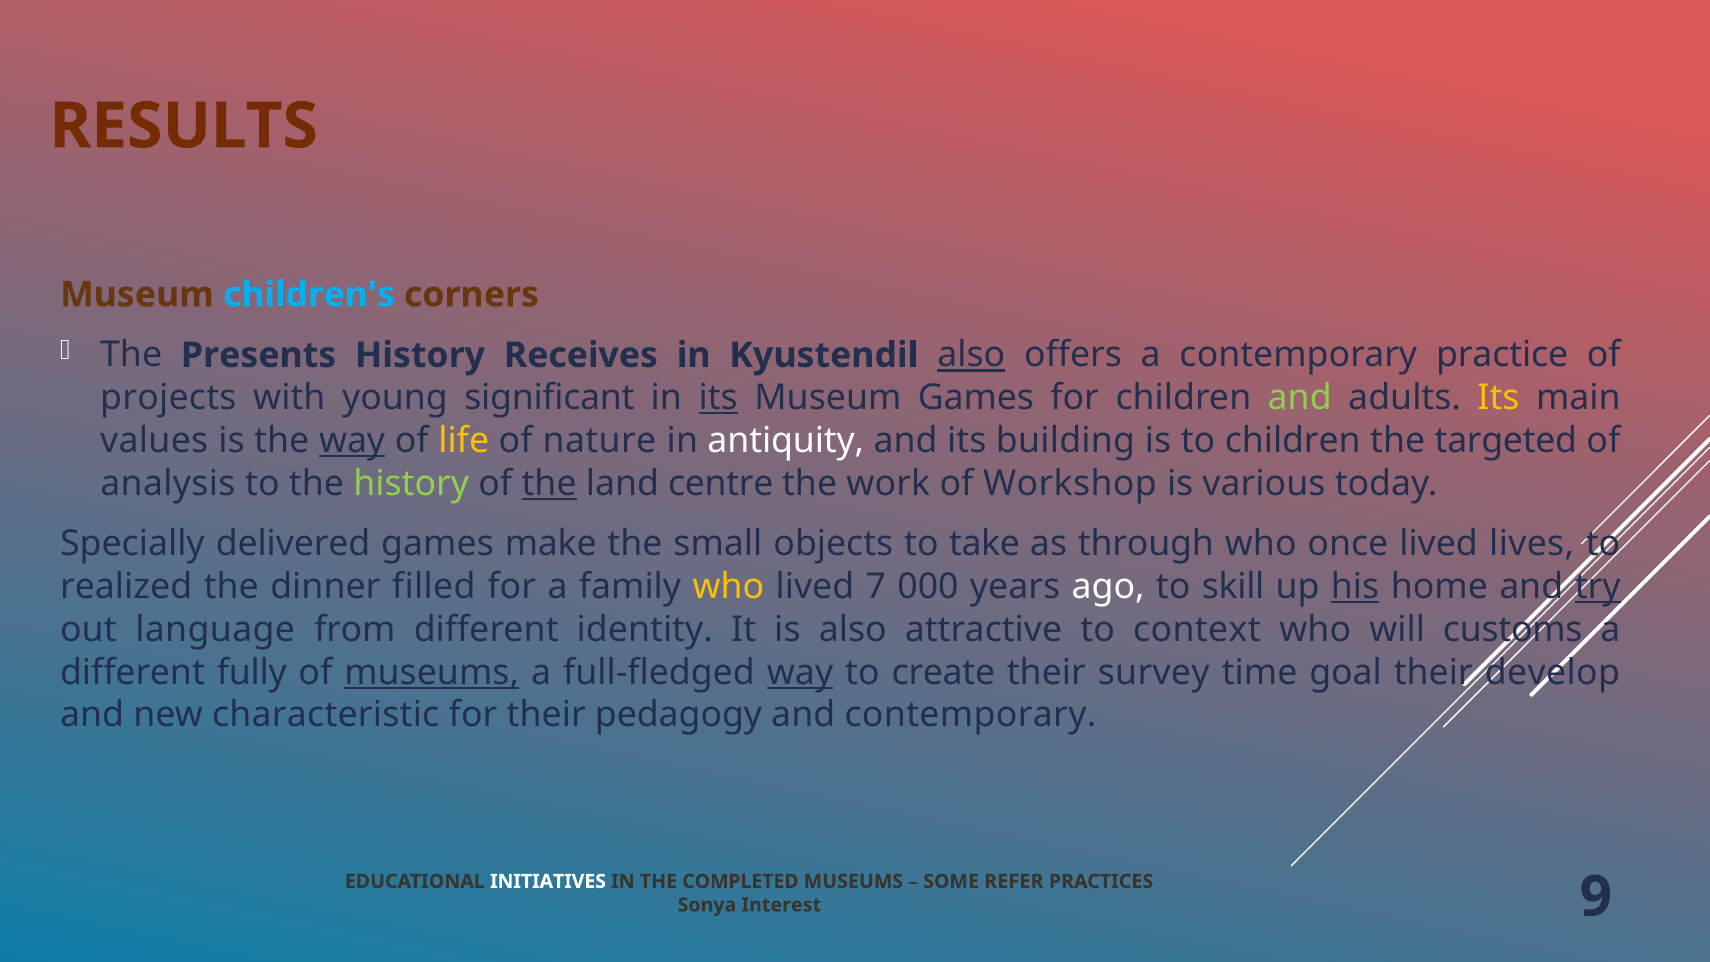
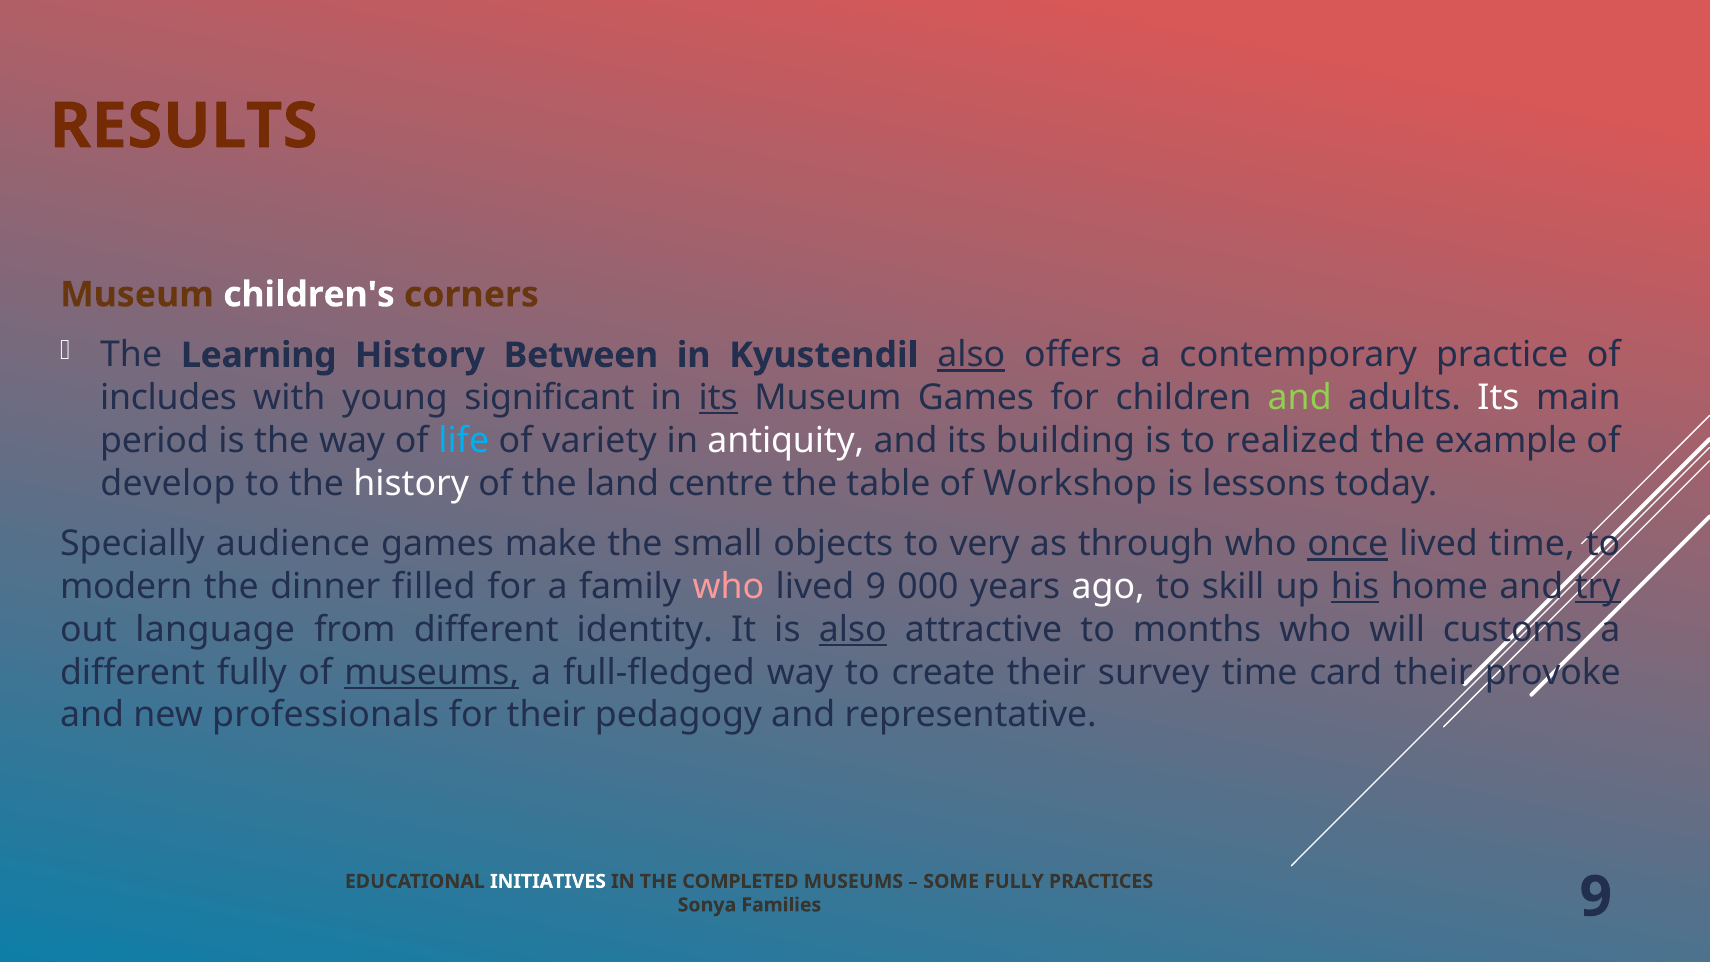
children's colour: light blue -> white
Presents: Presents -> Learning
Receives: Receives -> Between
projects: projects -> includes
Its at (1498, 398) colour: yellow -> white
values: values -> period
way at (352, 441) underline: present -> none
life colour: yellow -> light blue
nature: nature -> variety
to children: children -> realized
targeted: targeted -> example
analysis: analysis -> develop
history at (411, 483) colour: light green -> white
the at (549, 483) underline: present -> none
work: work -> table
various: various -> lessons
delivered: delivered -> audience
take: take -> very
once underline: none -> present
lived lives: lives -> time
realized: realized -> modern
who at (728, 587) colour: yellow -> pink
lived 7: 7 -> 9
also at (853, 630) underline: none -> present
context: context -> months
way at (800, 672) underline: present -> none
goal: goal -> card
develop: develop -> provoke
characteristic: characteristic -> professionals
and contemporary: contemporary -> representative
SOME REFER: REFER -> FULLY
Interest: Interest -> Families
